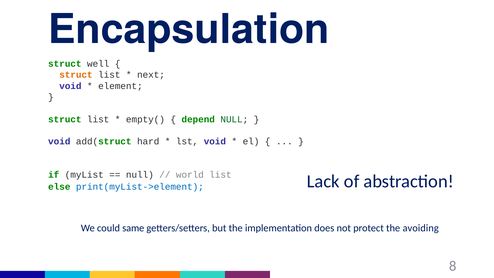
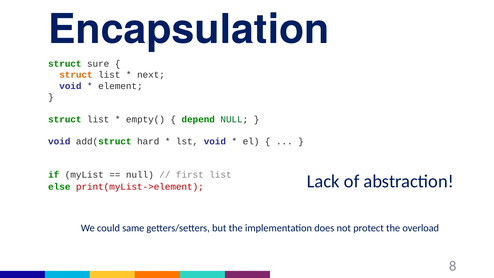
well: well -> sure
world: world -> first
print(myList->element colour: blue -> red
avoiding: avoiding -> overload
